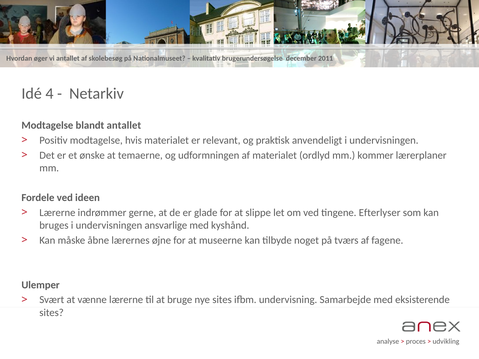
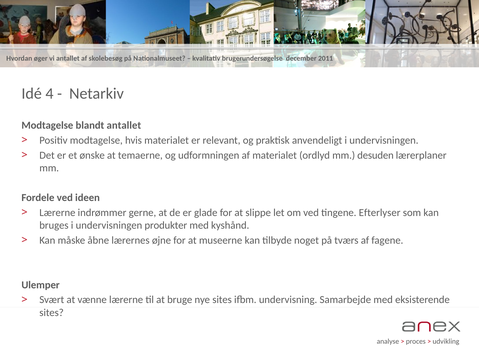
kommer: kommer -> desuden
ansvarlige: ansvarlige -> produkter
